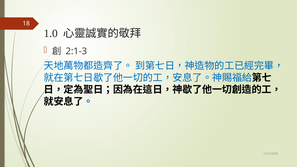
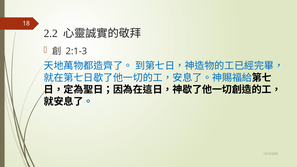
1.0: 1.0 -> 2.2
